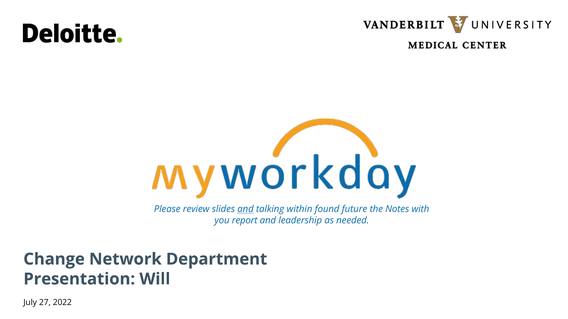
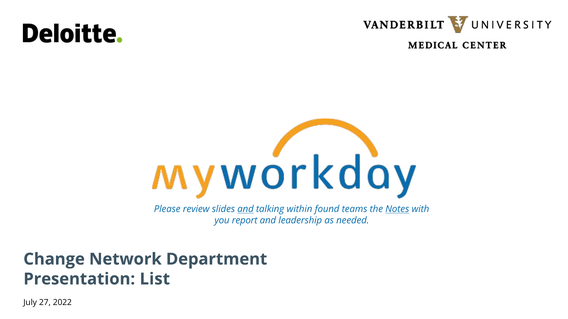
future: future -> teams
Notes underline: none -> present
Will: Will -> List
